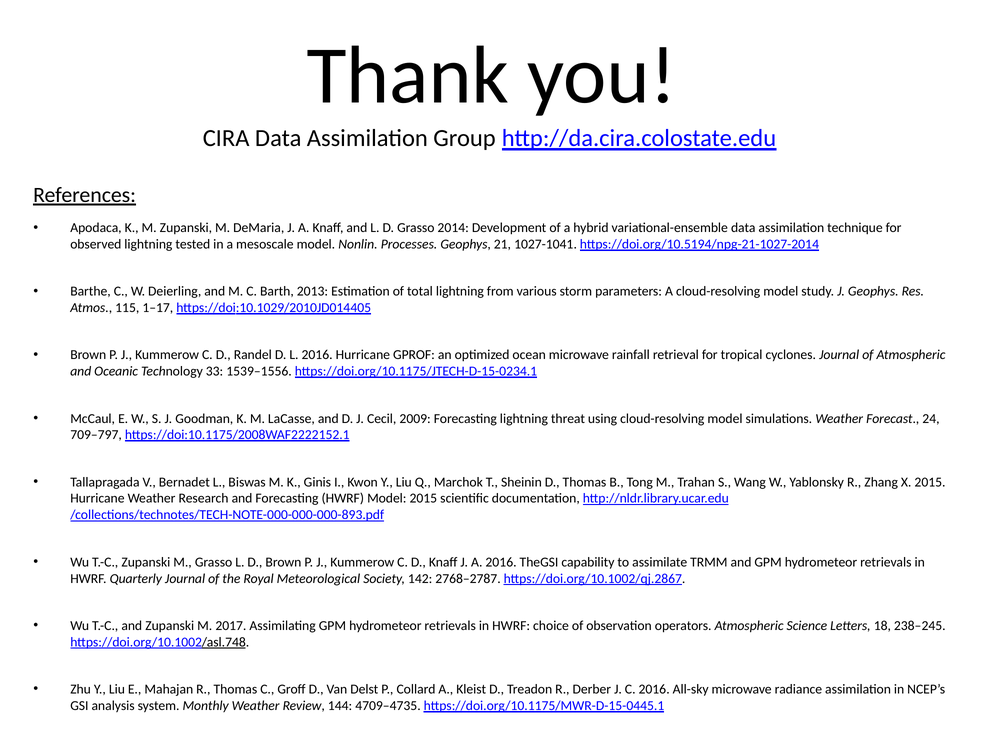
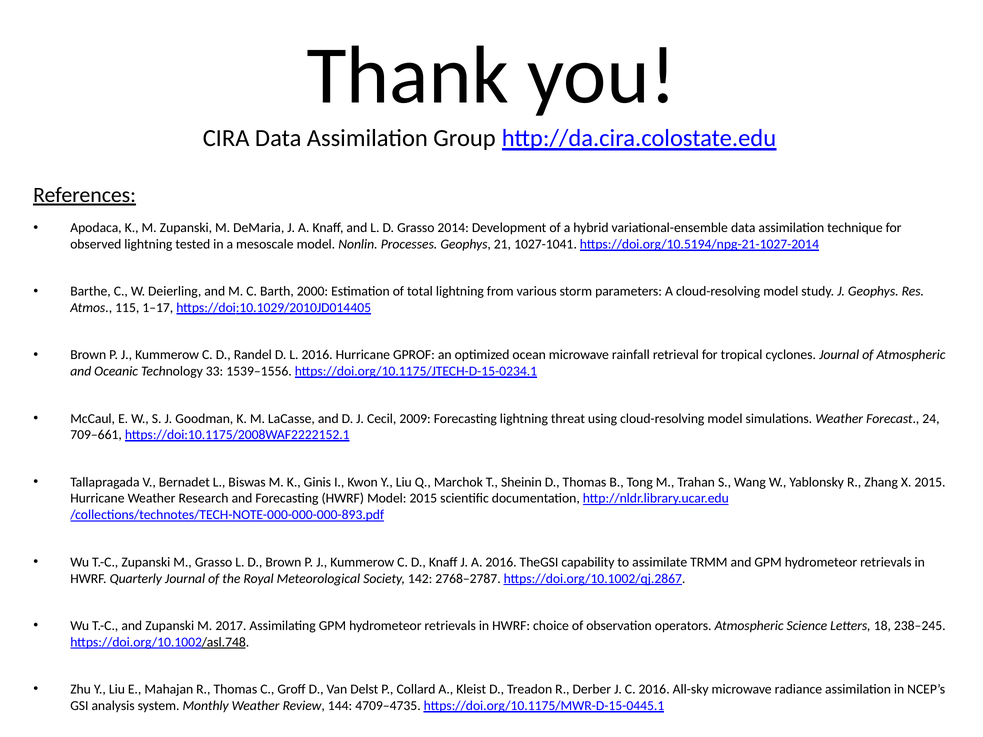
2013: 2013 -> 2000
709–797: 709–797 -> 709–661
